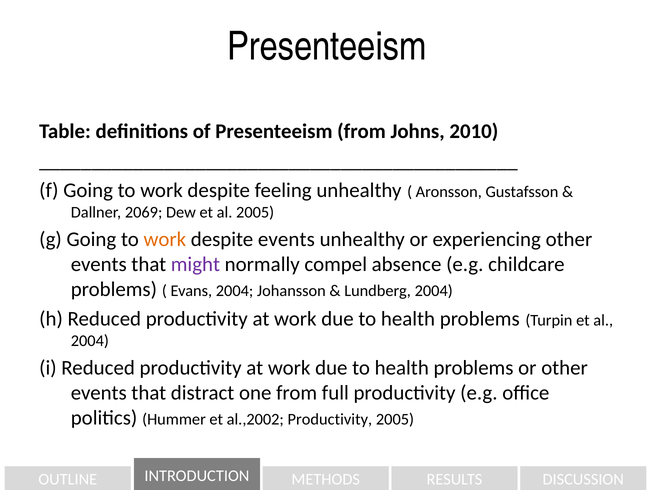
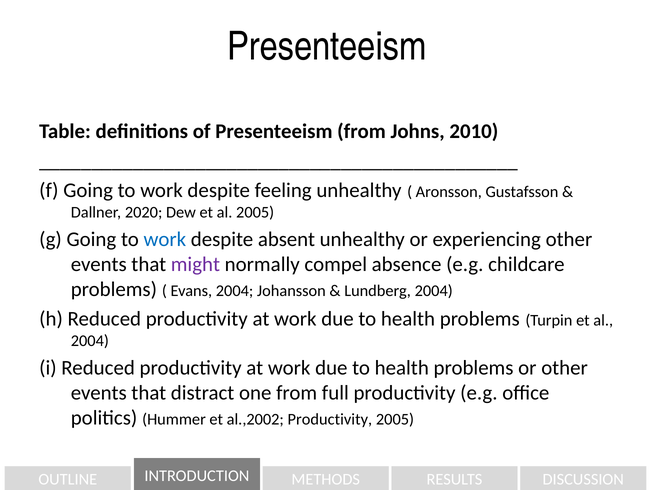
2069: 2069 -> 2020
work at (165, 240) colour: orange -> blue
despite events: events -> absent
